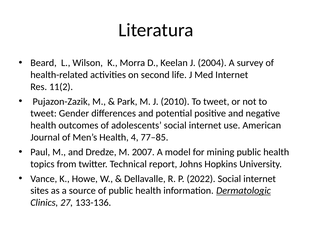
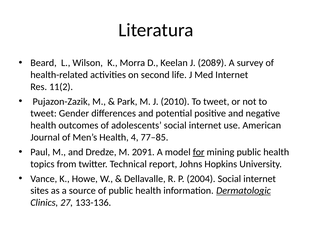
2004: 2004 -> 2089
2007: 2007 -> 2091
for underline: none -> present
2022: 2022 -> 2004
